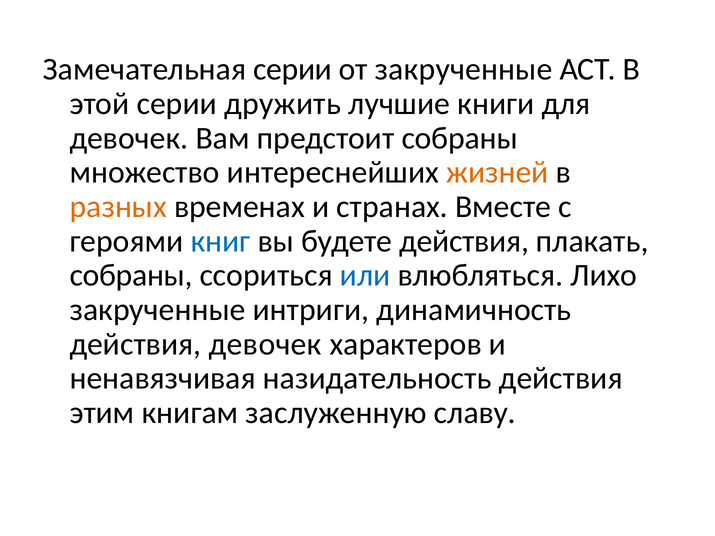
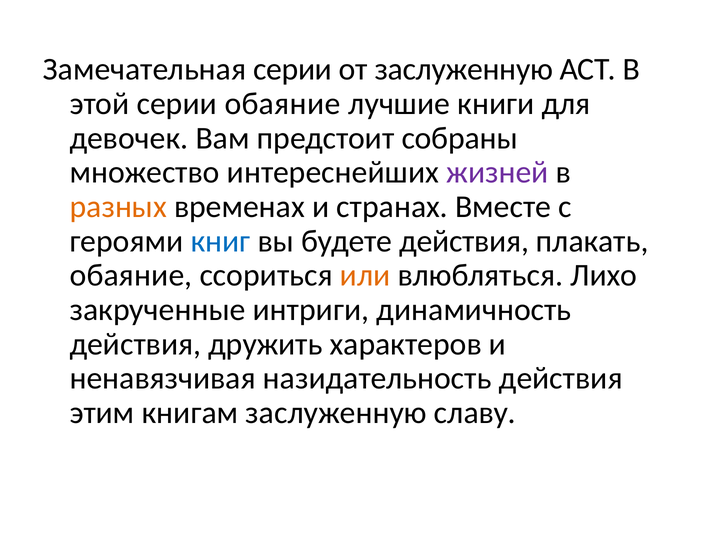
от закрученные: закрученные -> заслуженную
серии дружить: дружить -> обаяние
жизней colour: orange -> purple
собраны at (131, 276): собраны -> обаяние
или colour: blue -> orange
действия девочек: девочек -> дружить
